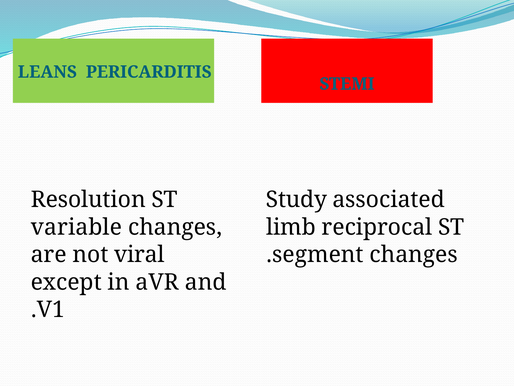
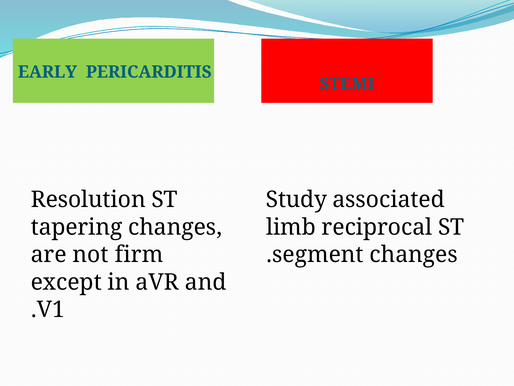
LEANS: LEANS -> EARLY
variable: variable -> tapering
viral: viral -> firm
